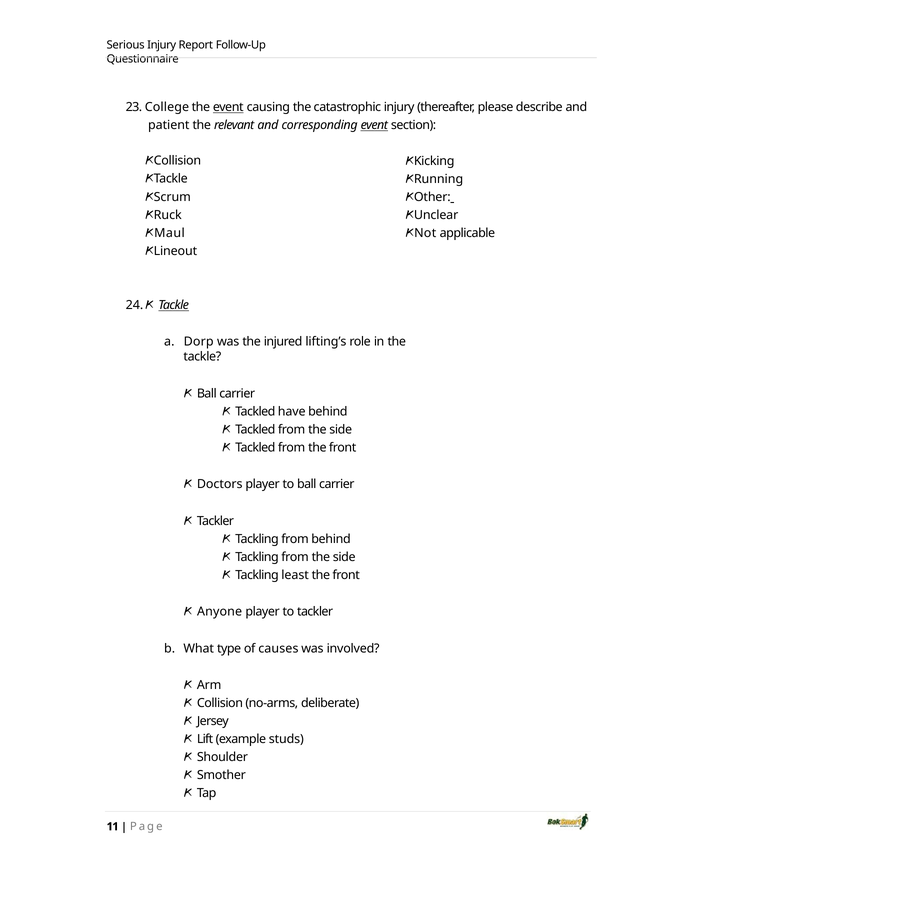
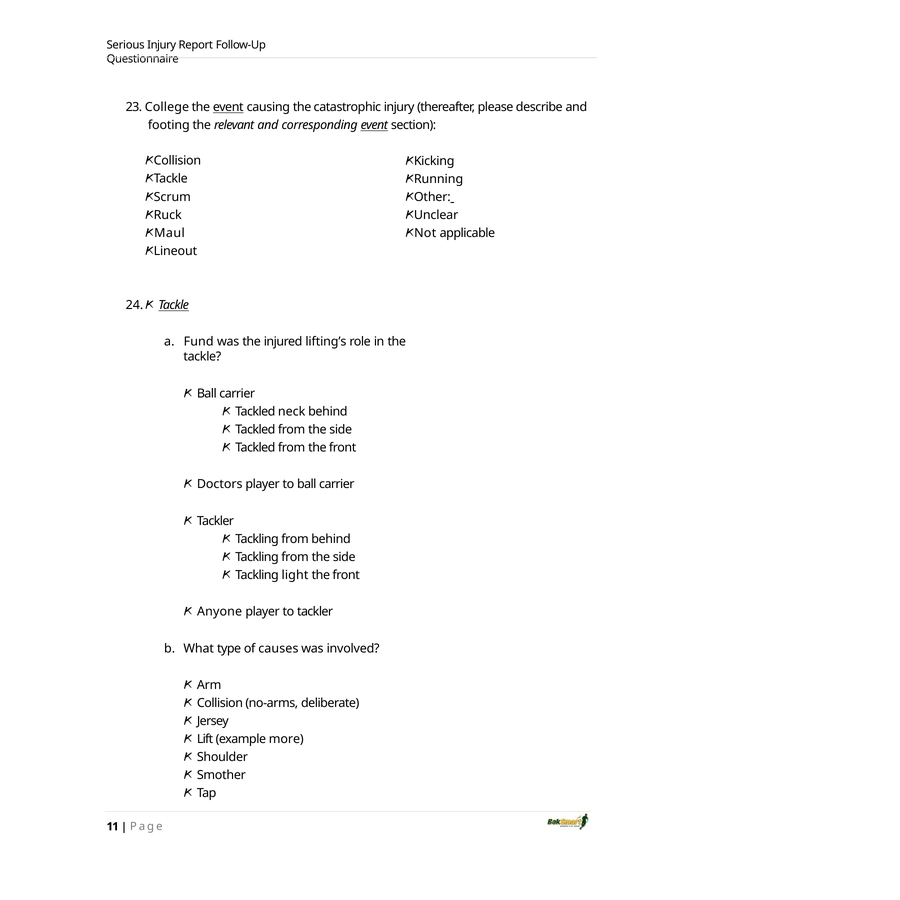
patient: patient -> footing
Dorp: Dorp -> Fund
have: have -> neck
least: least -> light
studs: studs -> more
